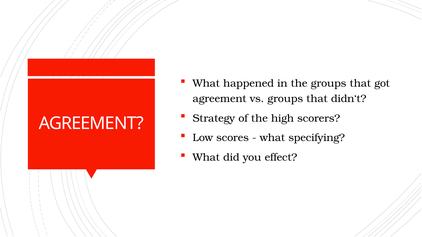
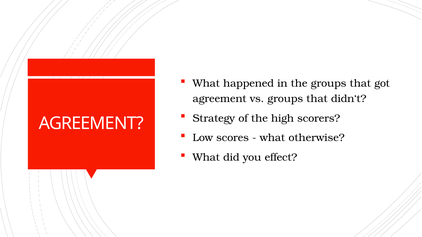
specifying: specifying -> otherwise
